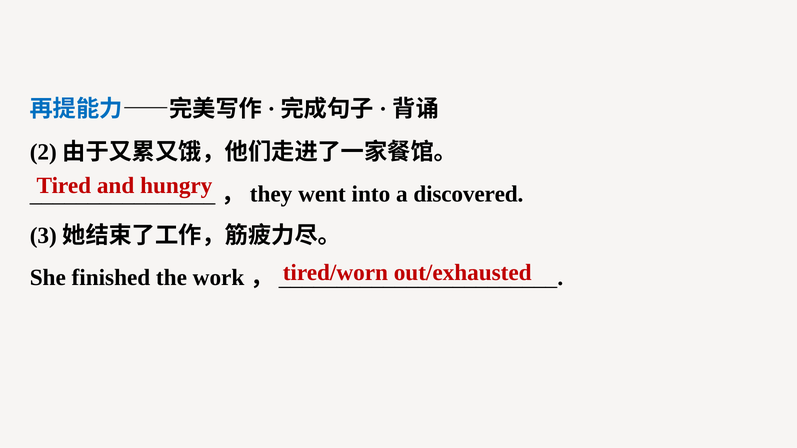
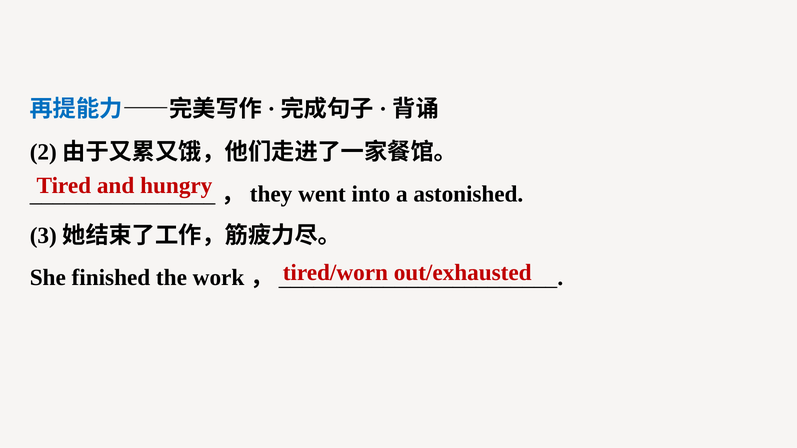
discovered: discovered -> astonished
